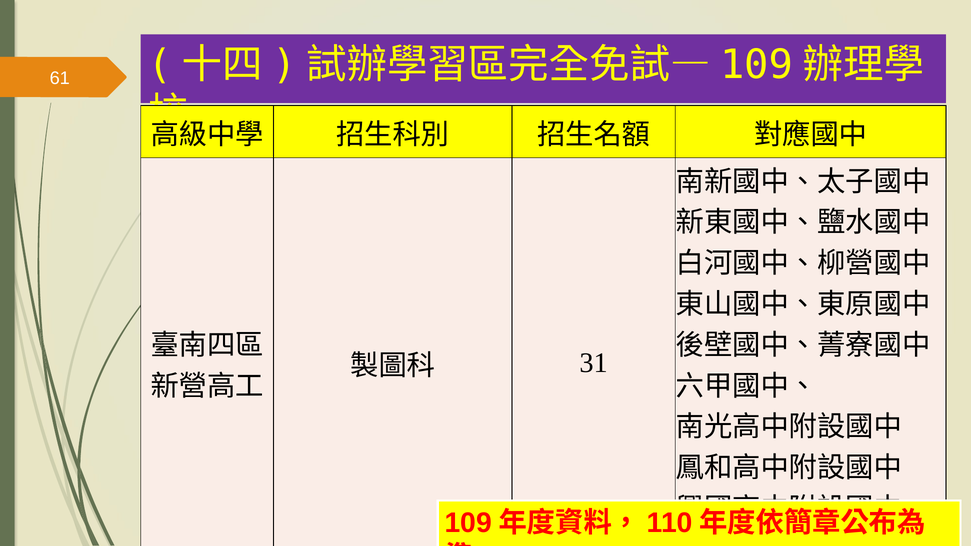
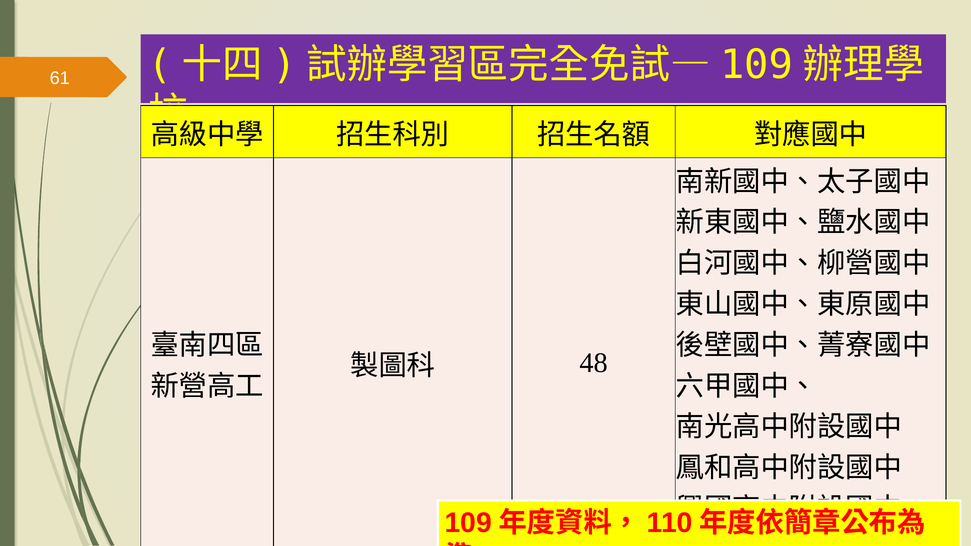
31: 31 -> 48
